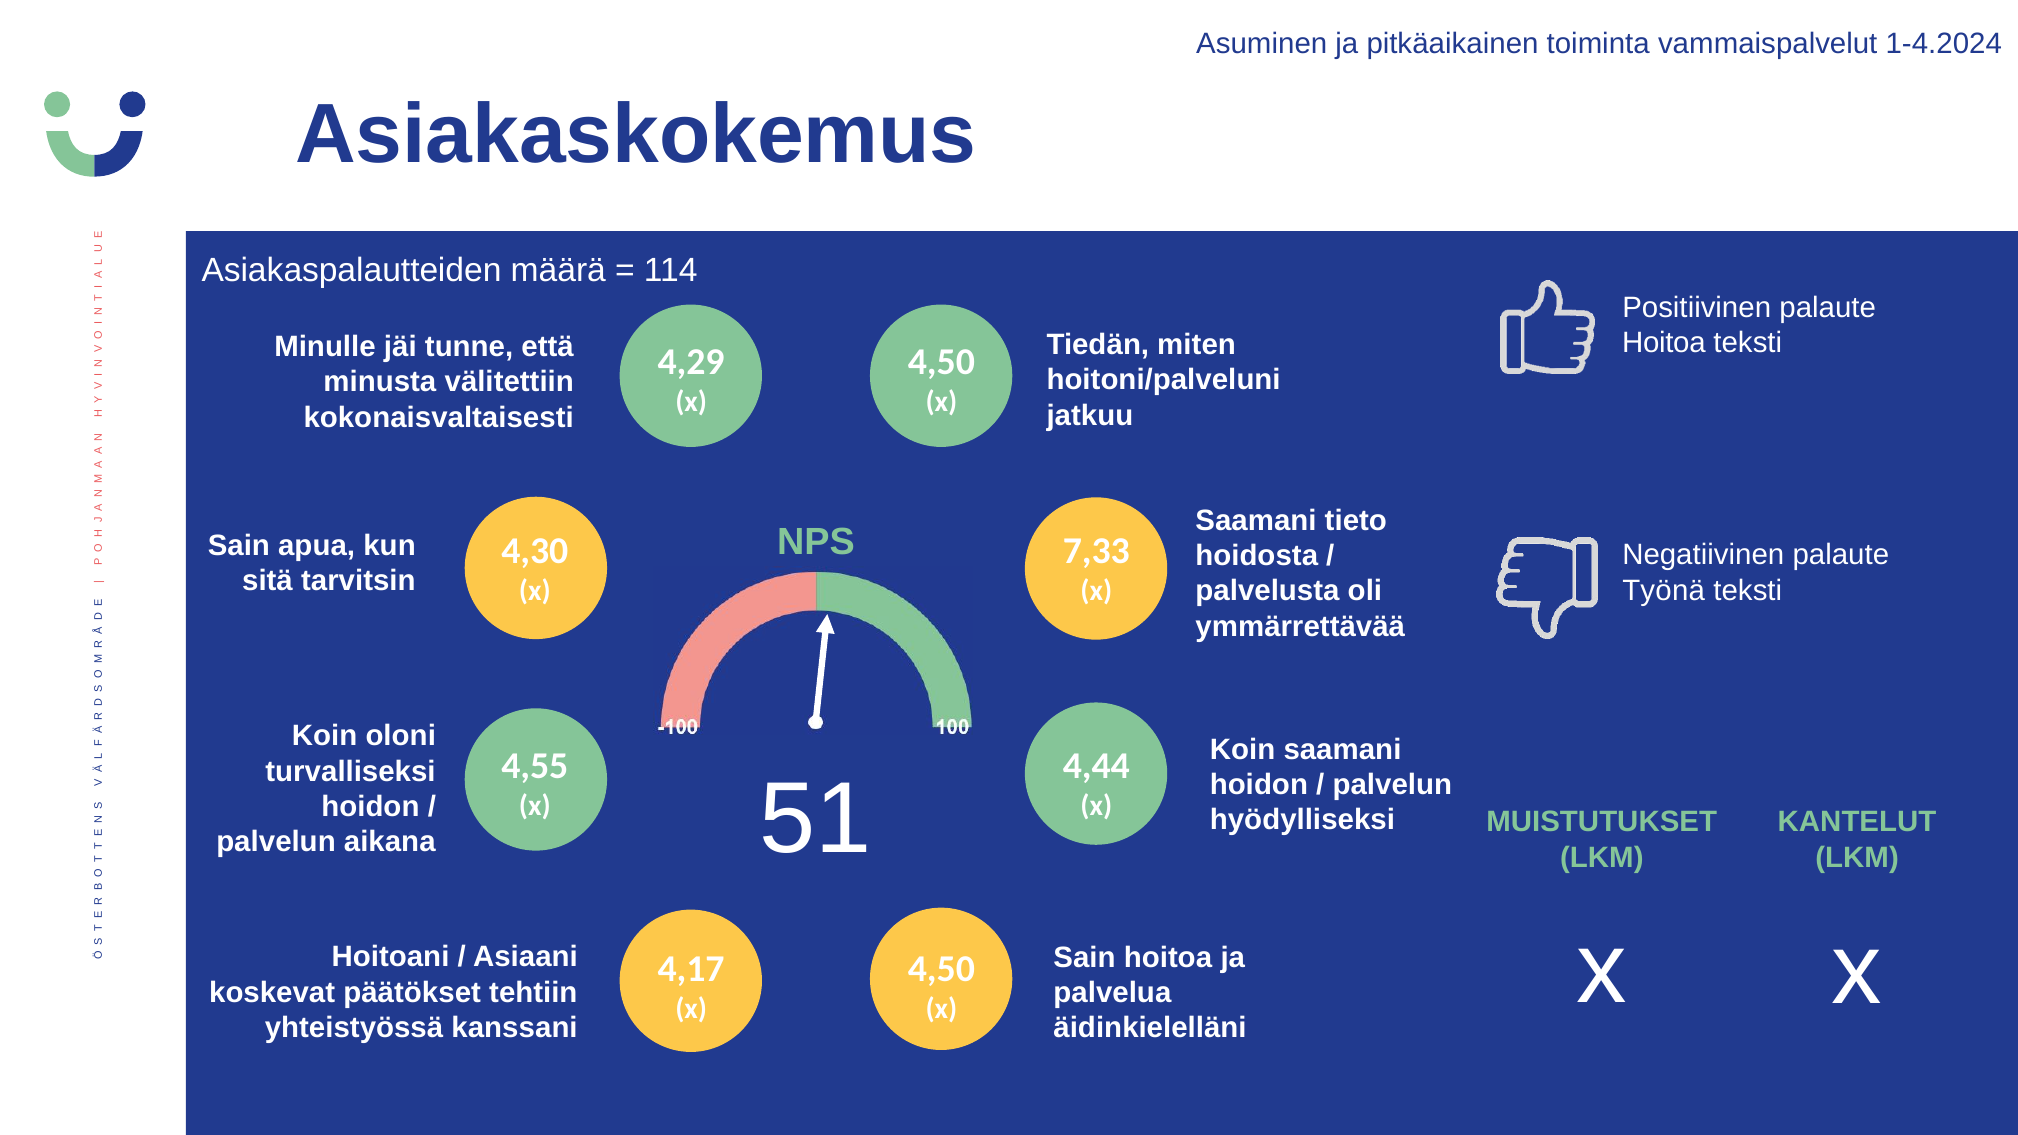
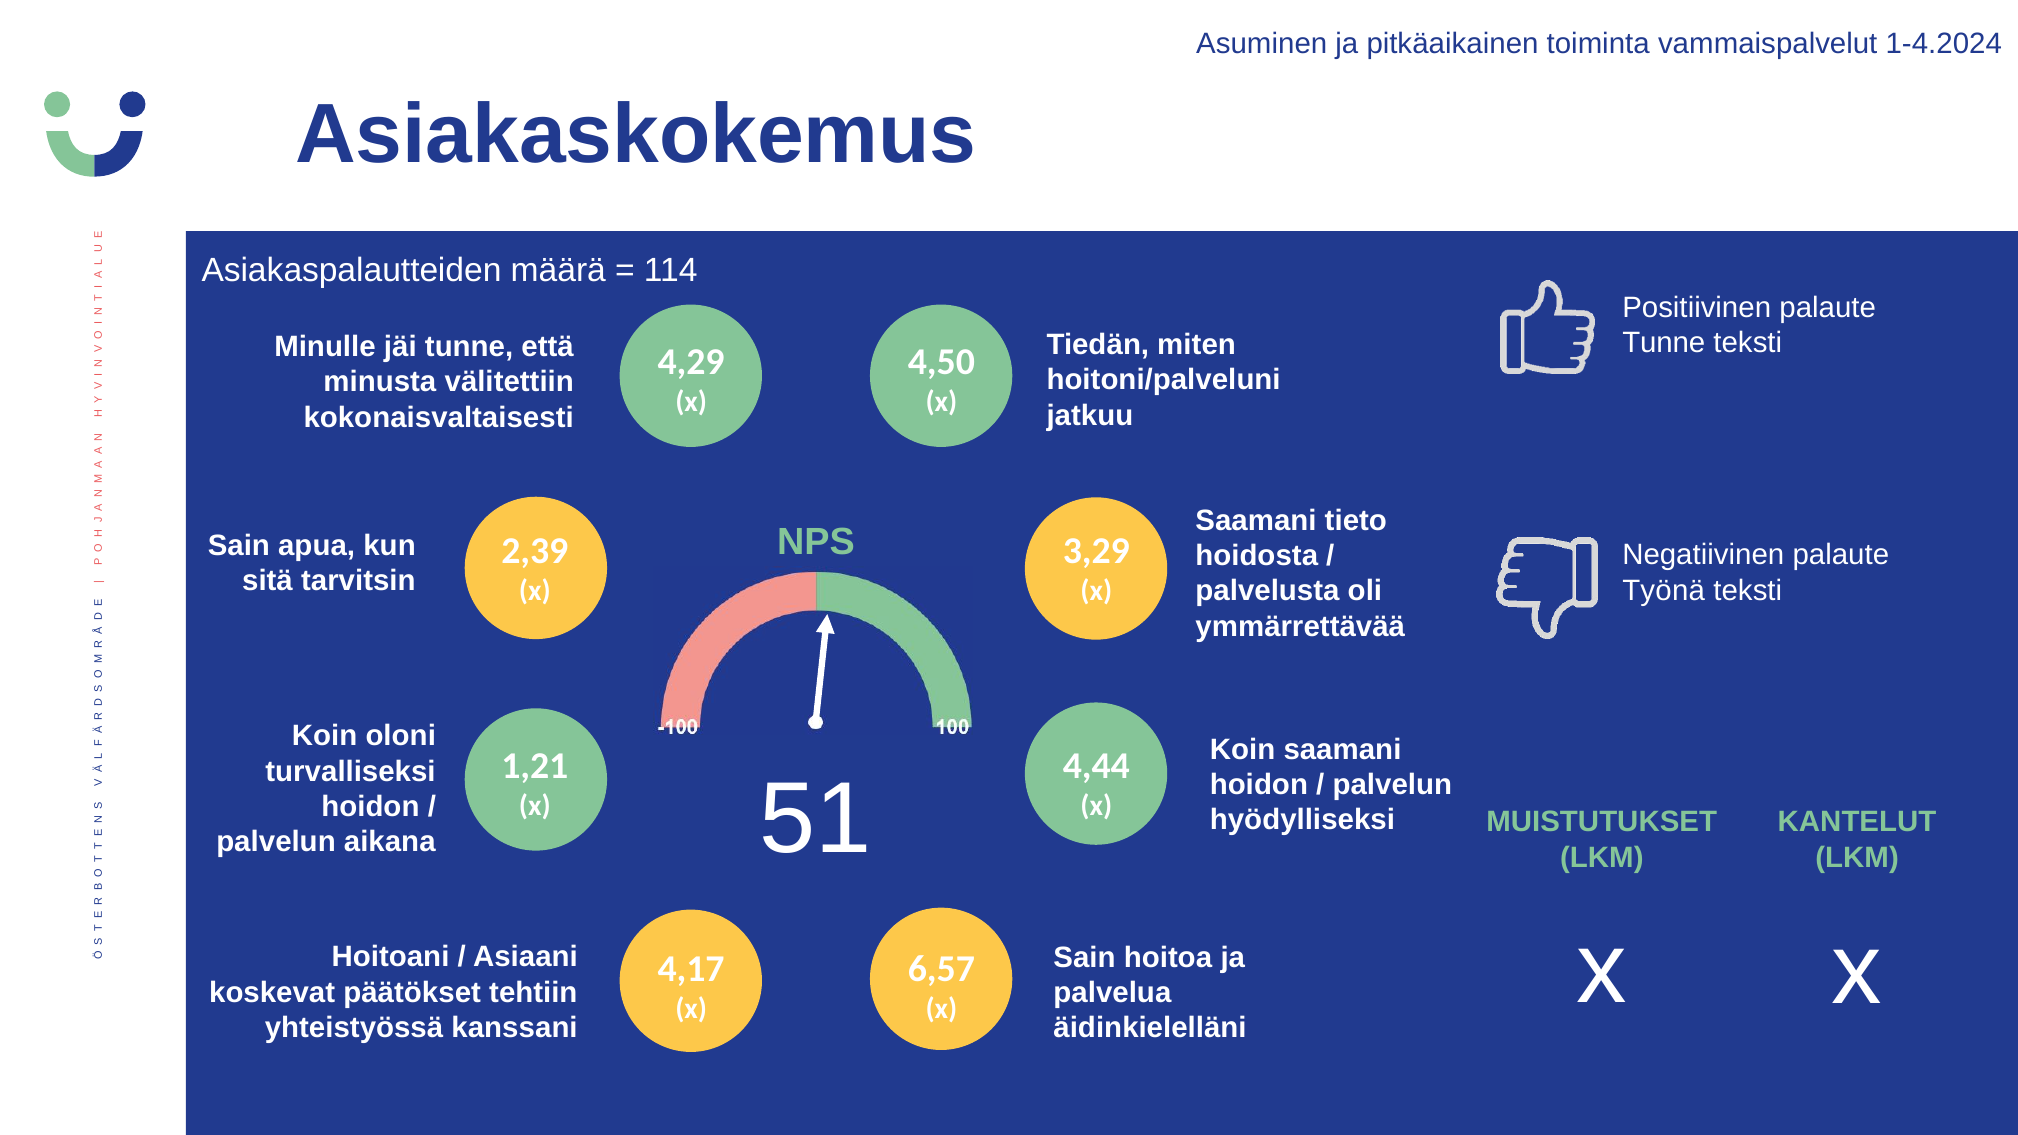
Hoitoa at (1664, 343): Hoitoa -> Tunne
4,30: 4,30 -> 2,39
7,33: 7,33 -> 3,29
4,55: 4,55 -> 1,21
4,50 at (941, 969): 4,50 -> 6,57
